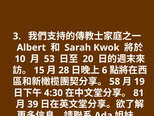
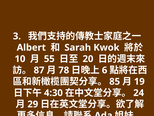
53: 53 -> 55
15: 15 -> 87
28: 28 -> 78
58: 58 -> 85
81: 81 -> 24
39: 39 -> 29
